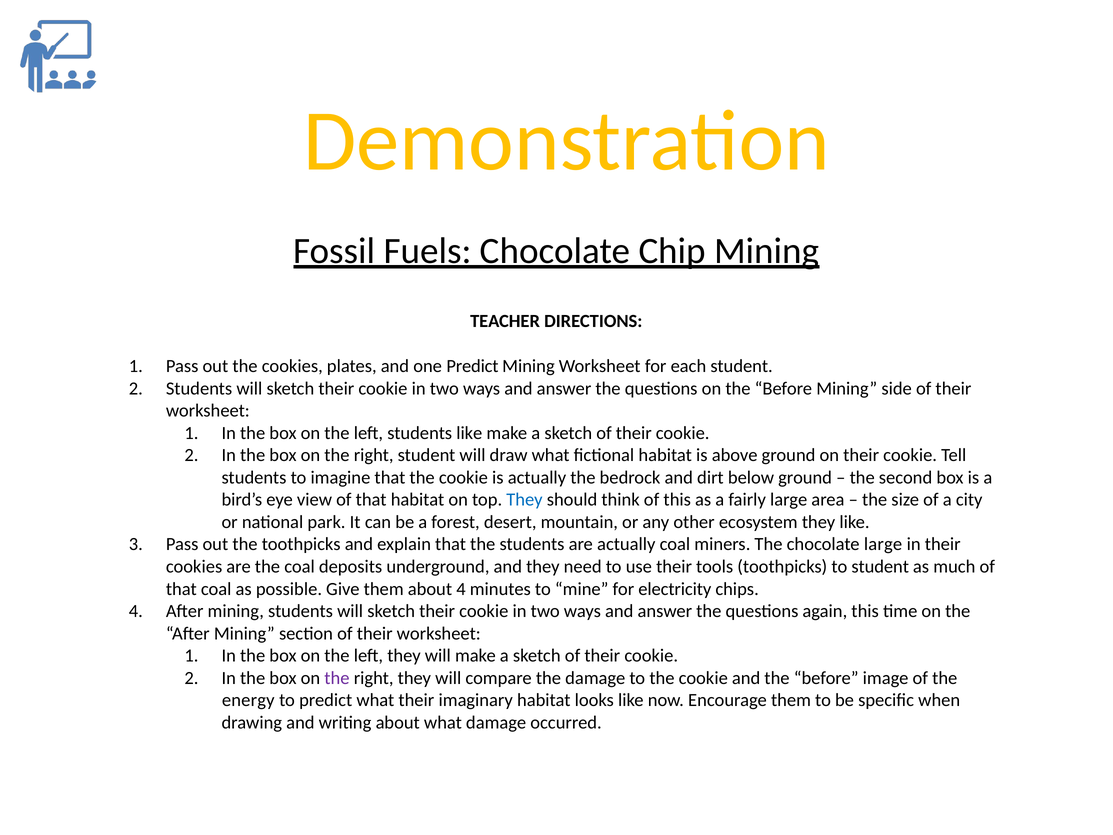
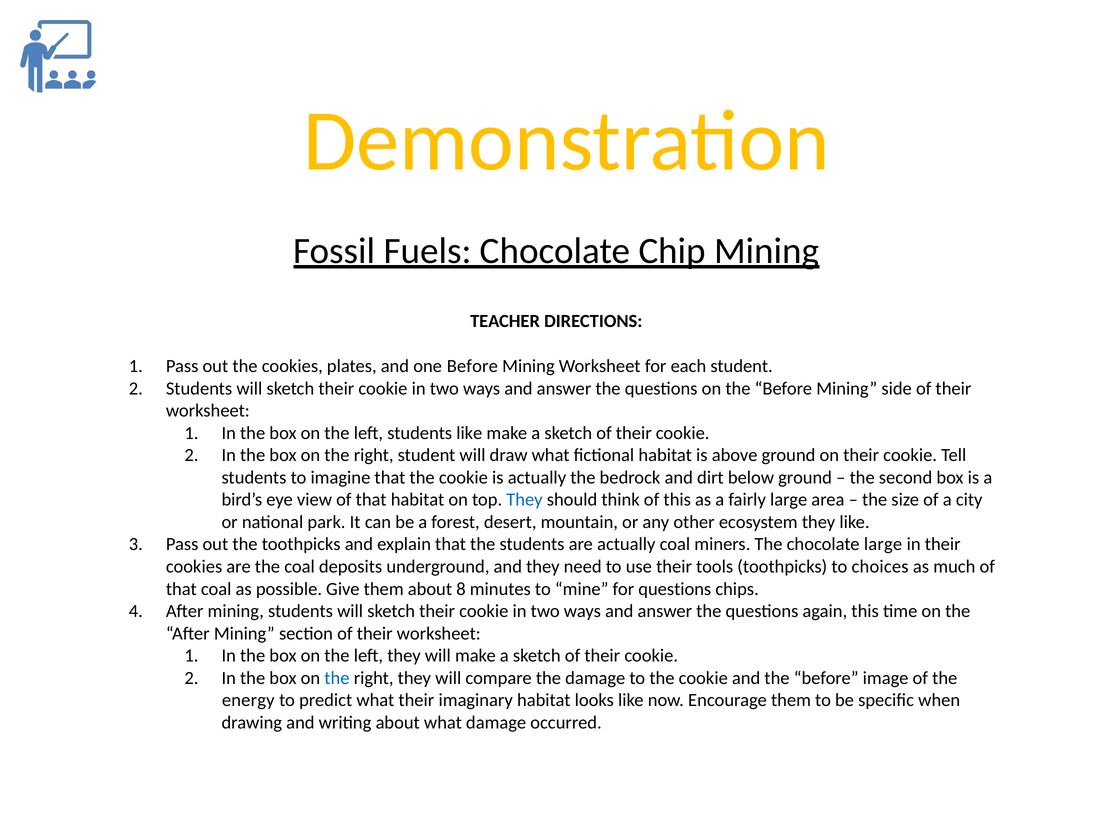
one Predict: Predict -> Before
to student: student -> choices
about 4: 4 -> 8
for electricity: electricity -> questions
the at (337, 678) colour: purple -> blue
